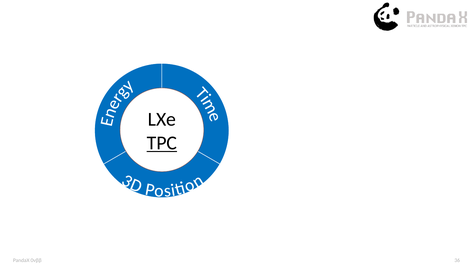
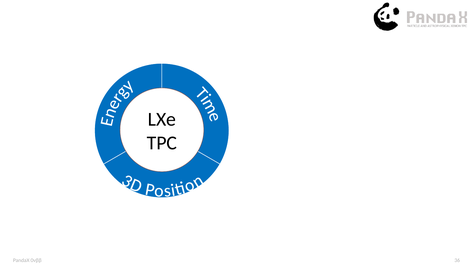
TPC underline: present -> none
